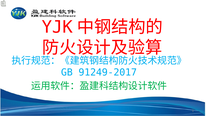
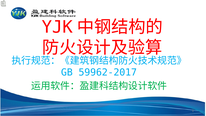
91249-2017: 91249-2017 -> 59962-2017
